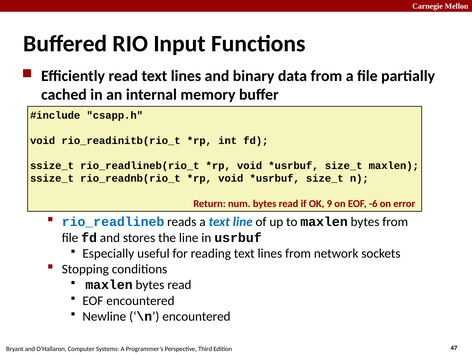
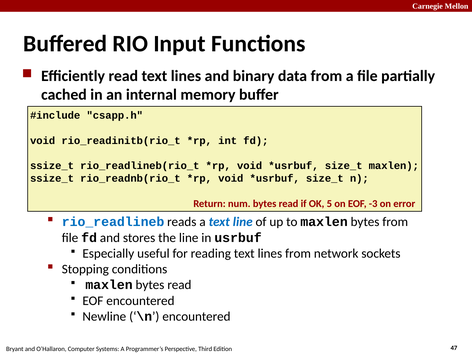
9: 9 -> 5
-6: -6 -> -3
